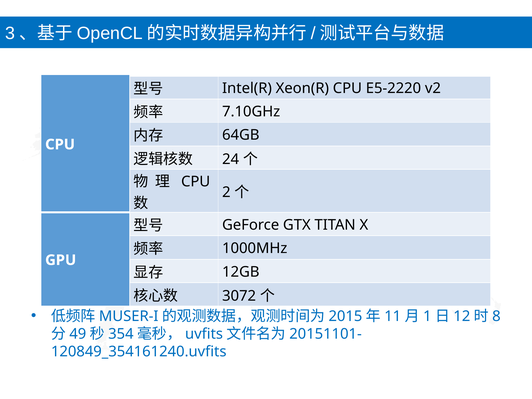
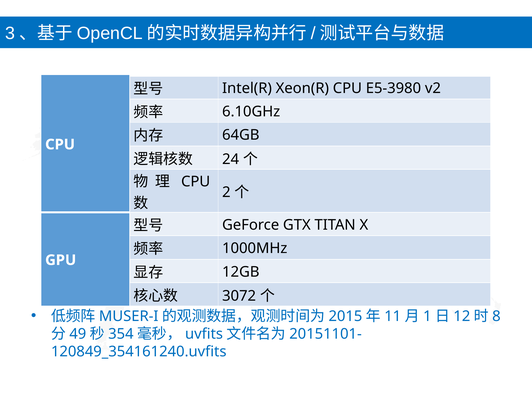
E5-2220: E5-2220 -> E5-3980
7.10GHz: 7.10GHz -> 6.10GHz
